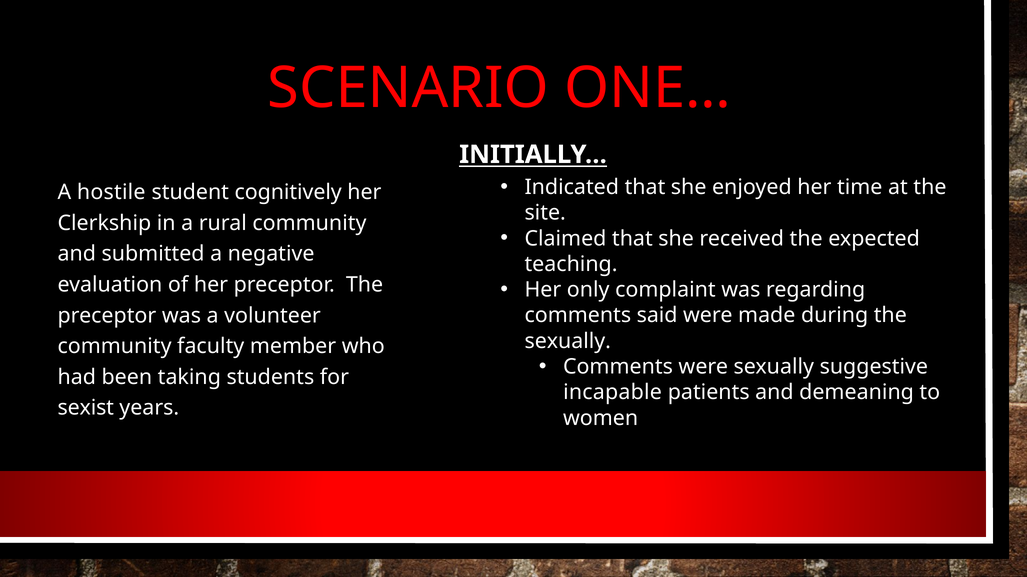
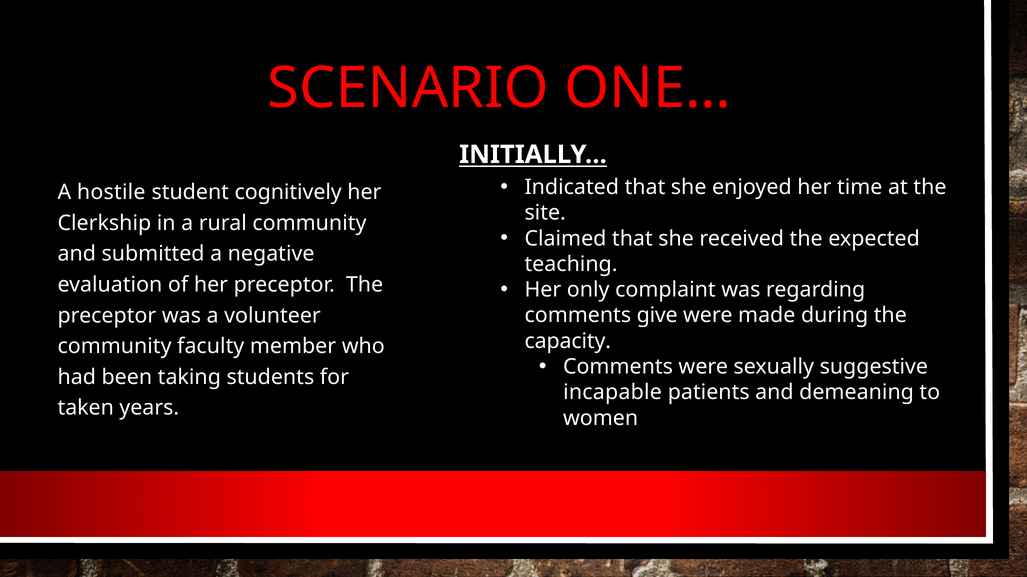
said: said -> give
sexually at (568, 341): sexually -> capacity
sexist: sexist -> taken
